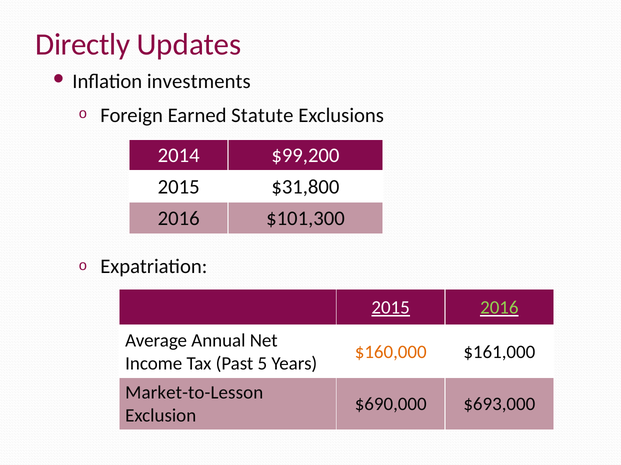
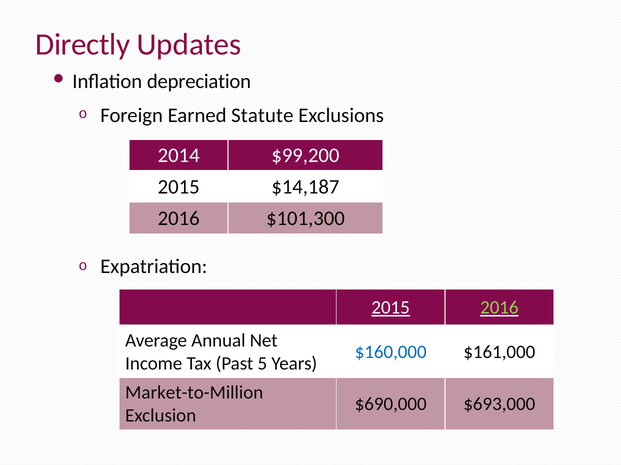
investments: investments -> depreciation
$31,800: $31,800 -> $14,187
$160,000 colour: orange -> blue
Market-to-Lesson: Market-to-Lesson -> Market-to-Million
